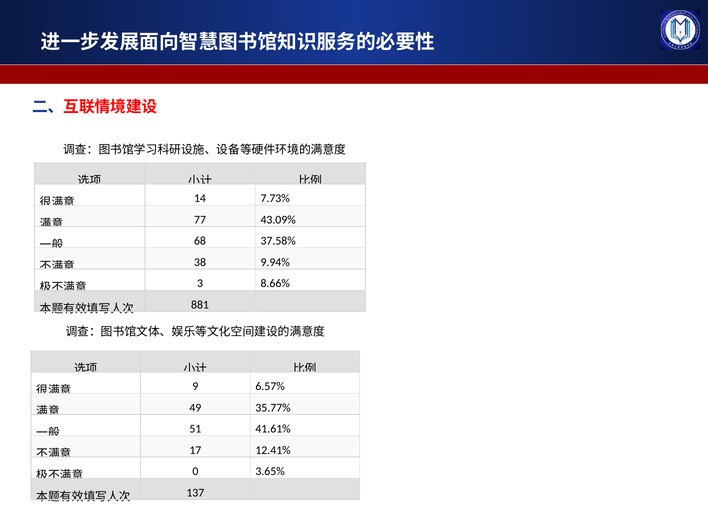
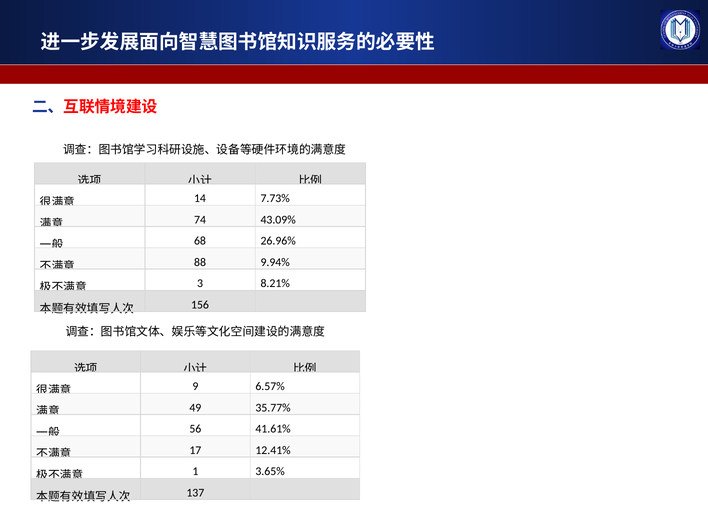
77: 77 -> 74
37.58%: 37.58% -> 26.96%
38: 38 -> 88
8.66%: 8.66% -> 8.21%
881: 881 -> 156
51: 51 -> 56
0: 0 -> 1
